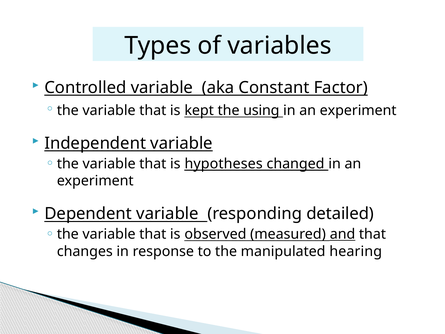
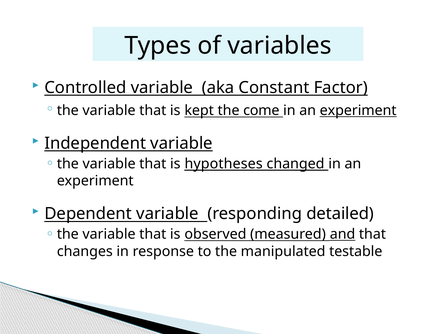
using: using -> come
experiment at (358, 110) underline: none -> present
hearing: hearing -> testable
